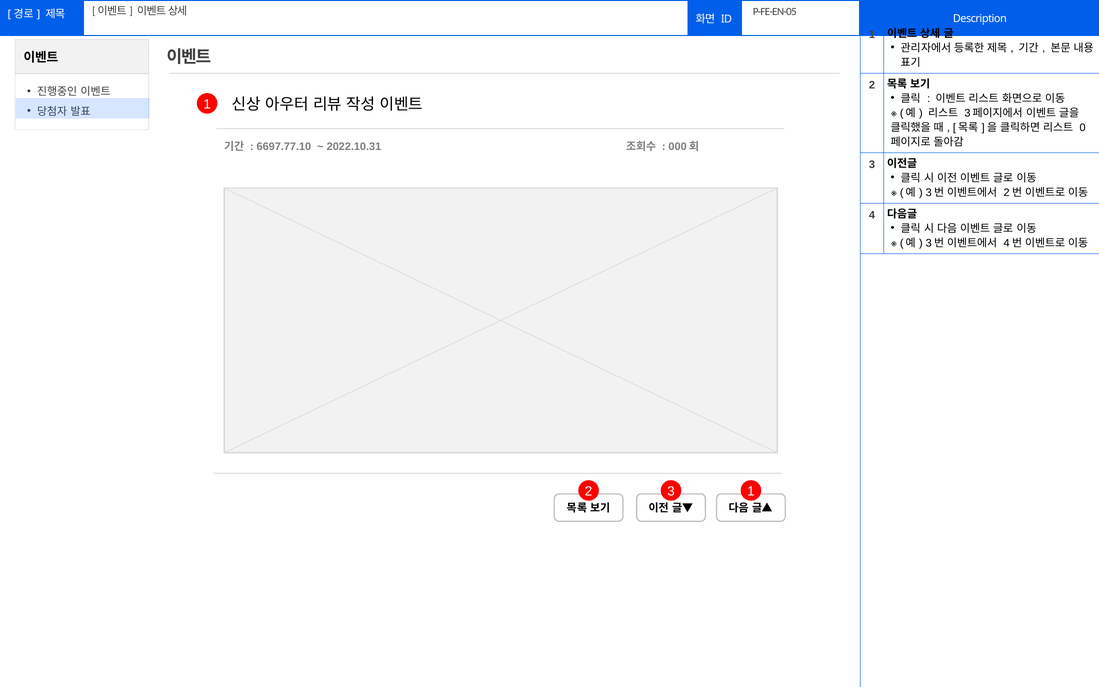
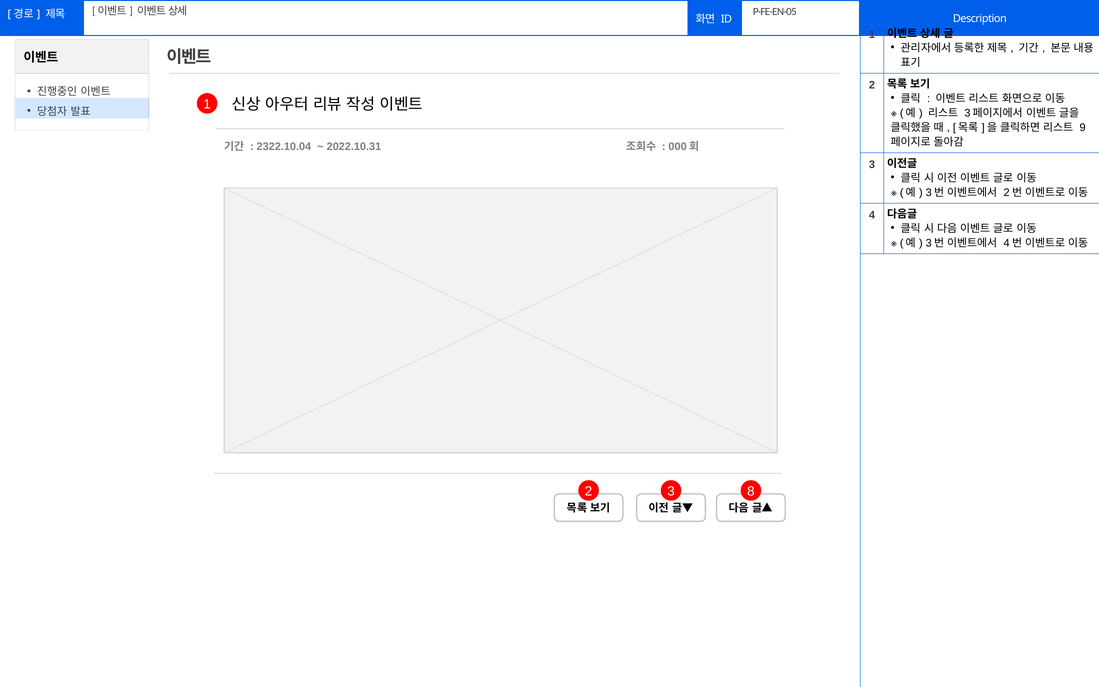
0: 0 -> 9
6697.77.10: 6697.77.10 -> 2322.10.04
3 1: 1 -> 8
